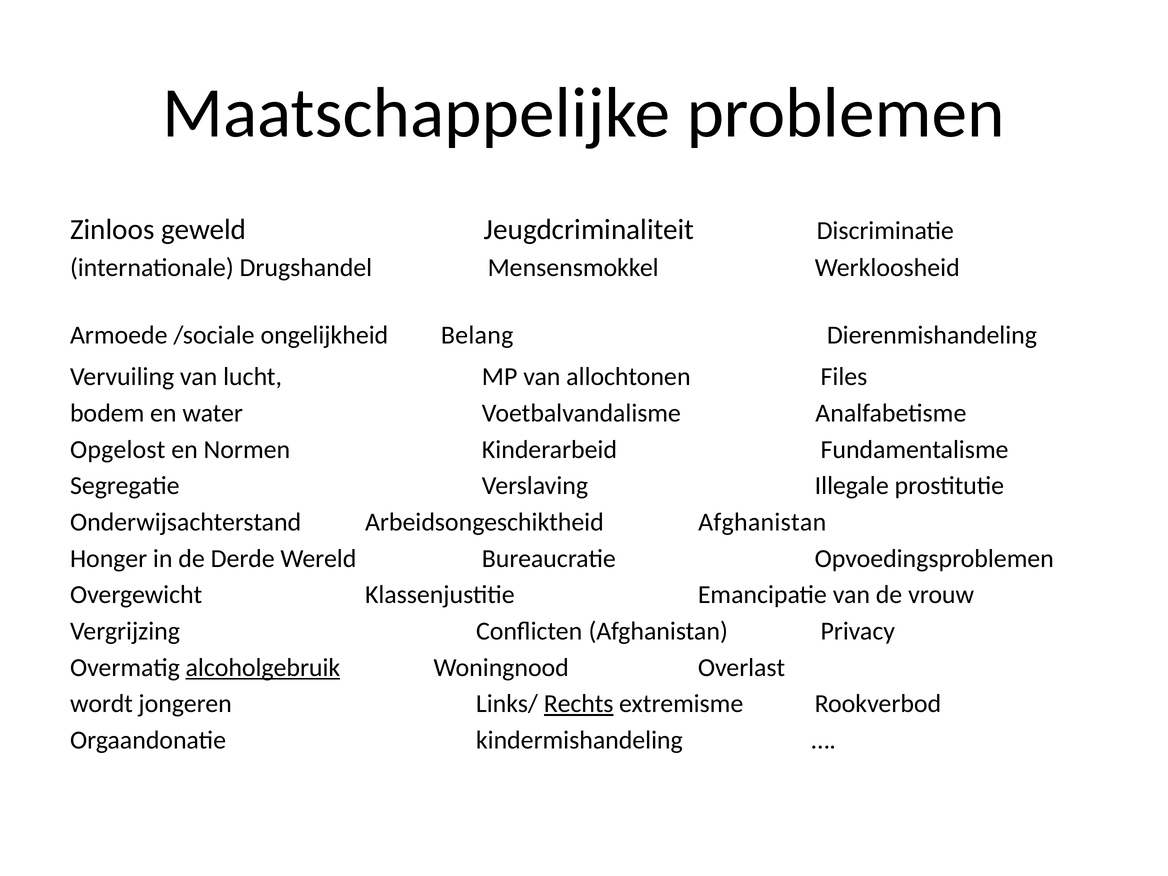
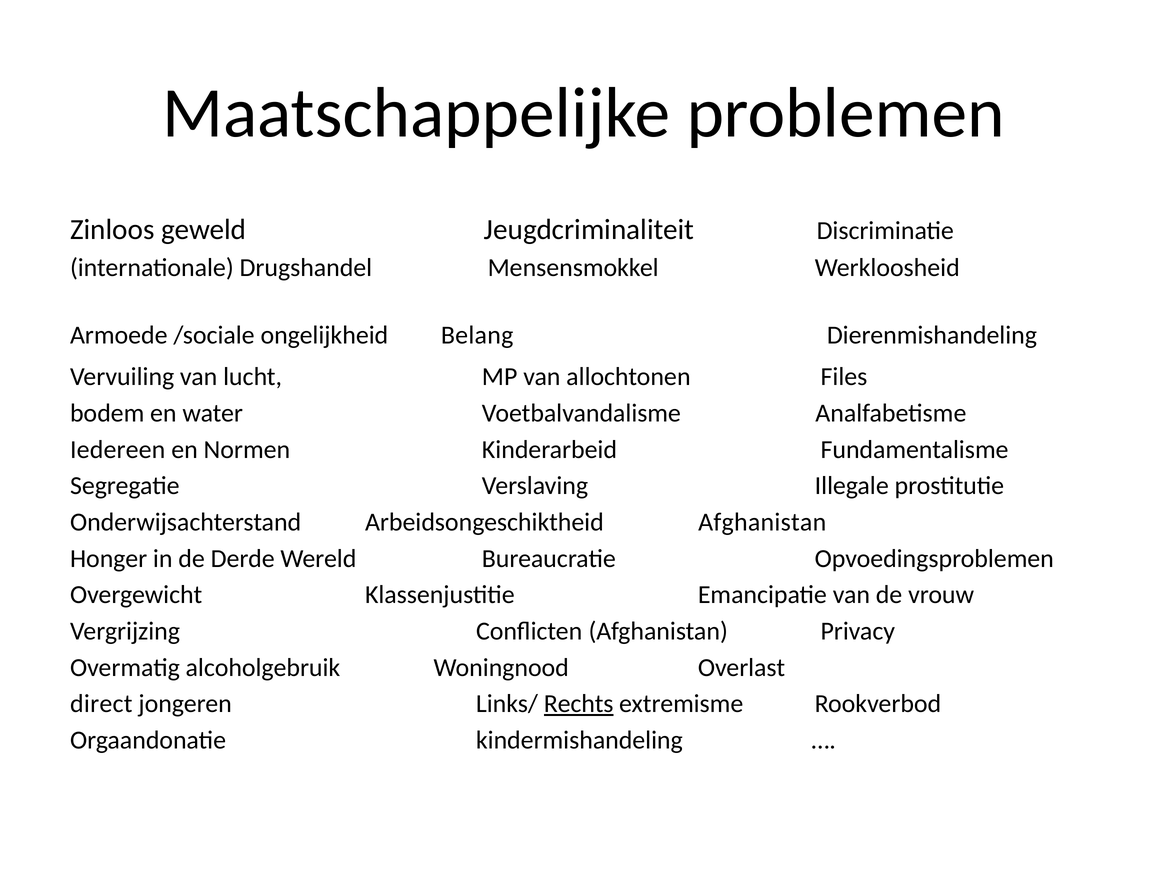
Opgelost: Opgelost -> Iedereen
alcoholgebruik underline: present -> none
wordt: wordt -> direct
